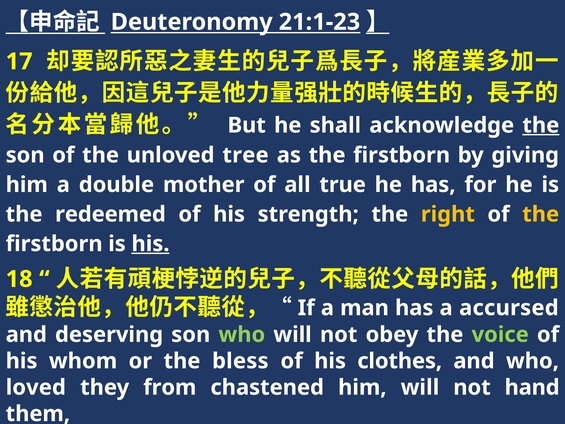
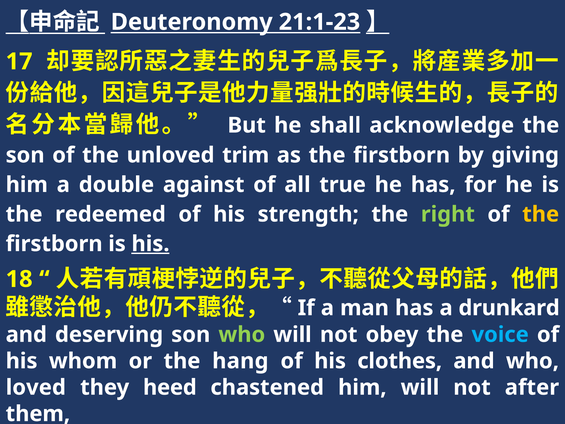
the at (541, 125) underline: present -> none
tree: tree -> trim
mother: mother -> against
right colour: yellow -> light green
accursed: accursed -> drunkard
voice colour: light green -> light blue
bless: bless -> hang
from: from -> heed
hand: hand -> after
